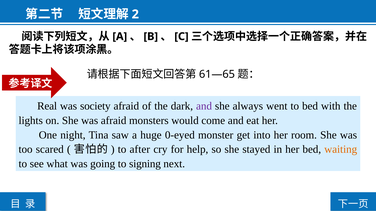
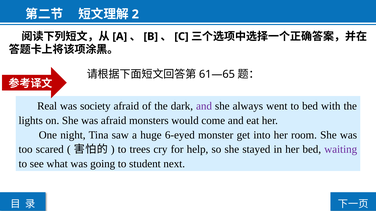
0-eyed: 0-eyed -> 6-eyed
after: after -> trees
waiting colour: orange -> purple
signing: signing -> student
